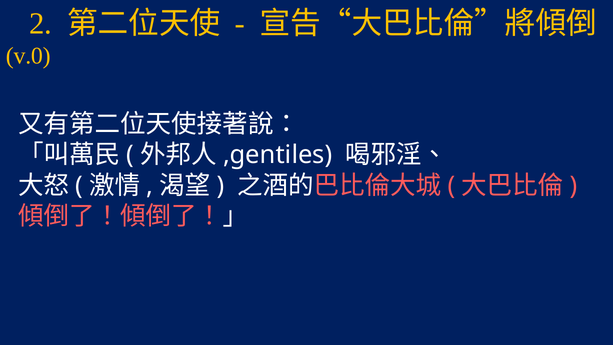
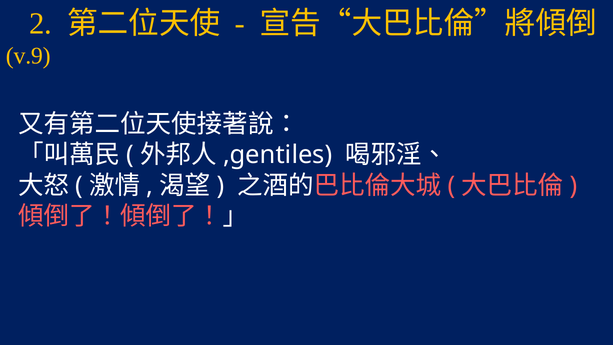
v.0: v.0 -> v.9
